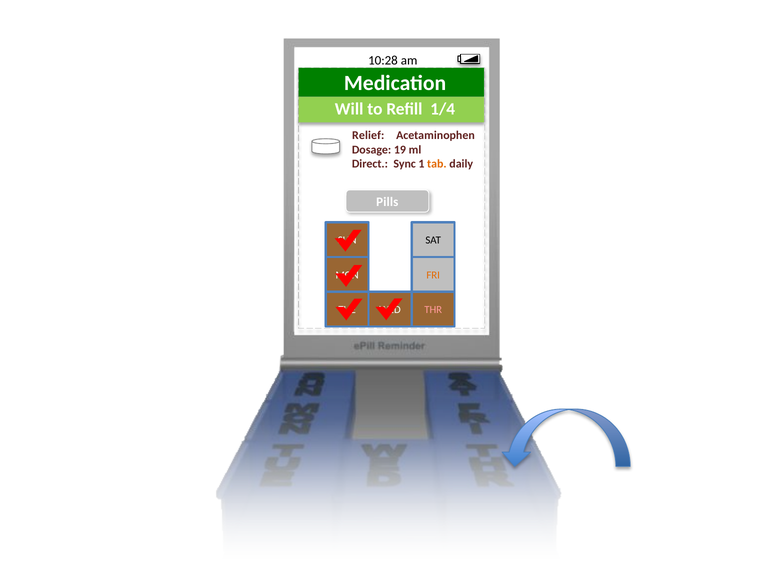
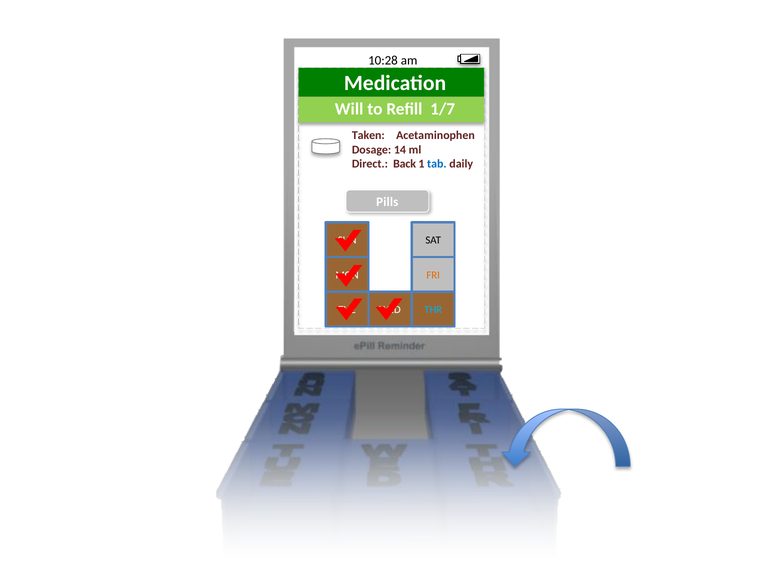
1/4: 1/4 -> 1/7
Relief: Relief -> Taken
19: 19 -> 14
Sync: Sync -> Back
tab colour: orange -> blue
THR colour: pink -> light blue
